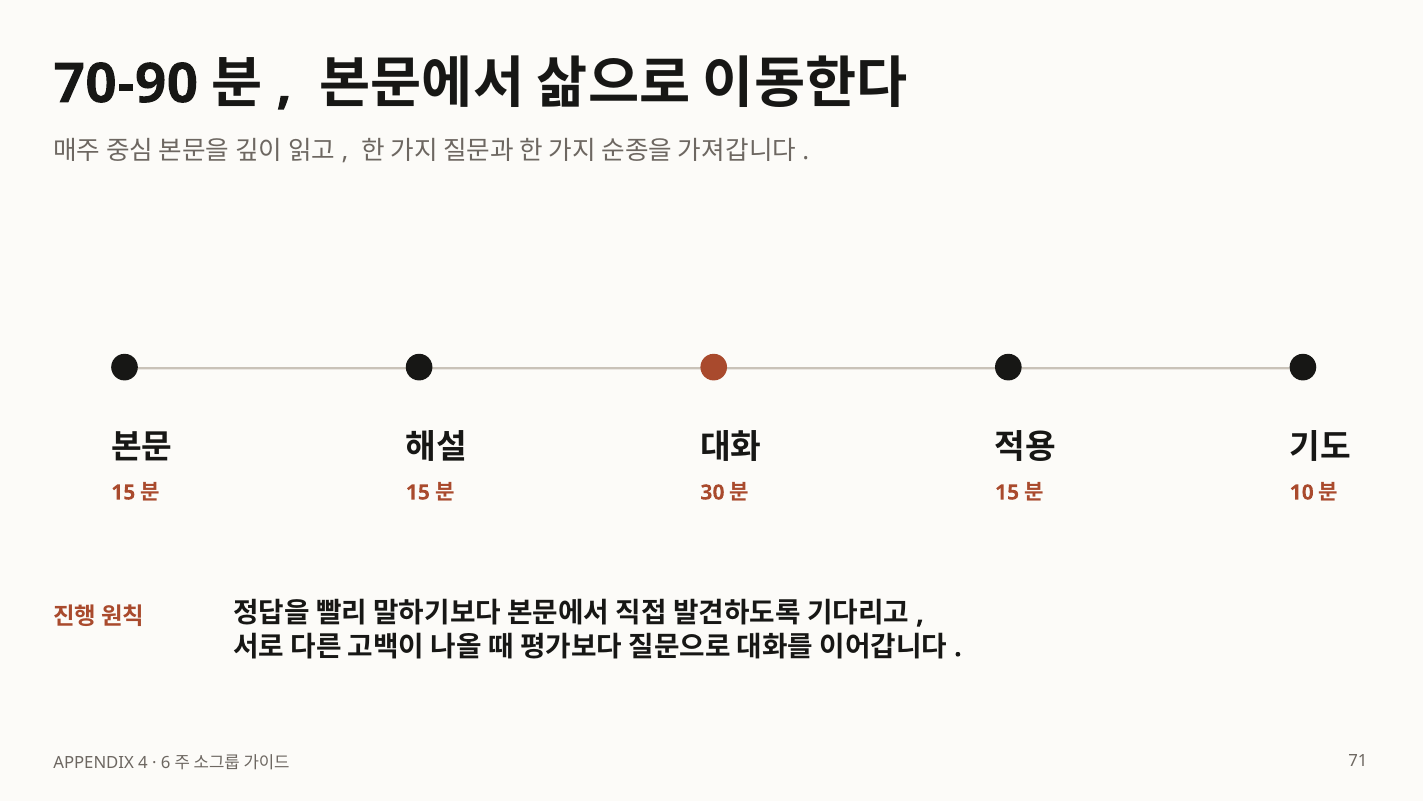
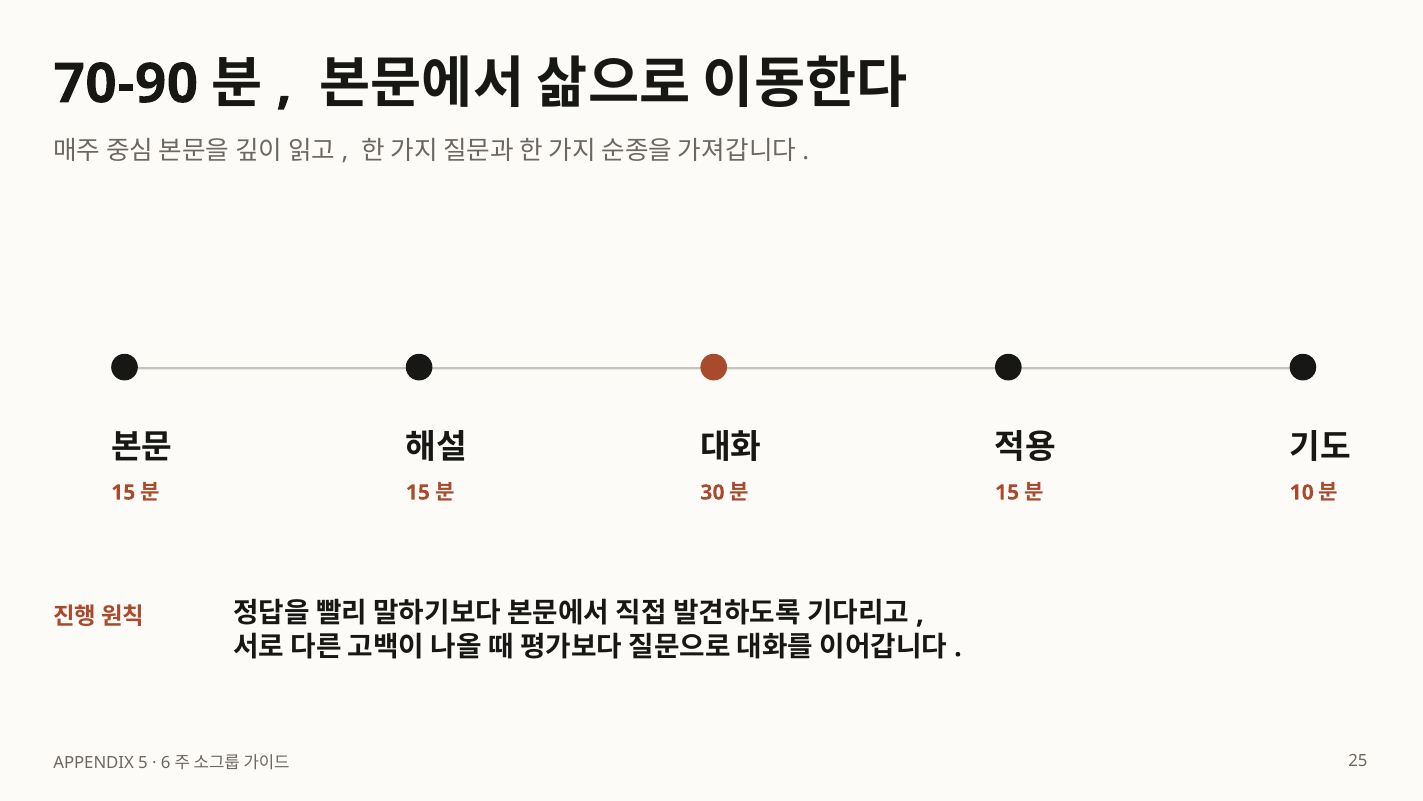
4: 4 -> 5
71: 71 -> 25
